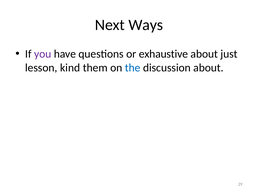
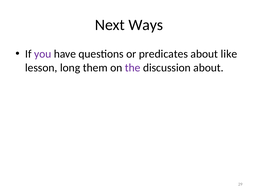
exhaustive: exhaustive -> predicates
just: just -> like
kind: kind -> long
the colour: blue -> purple
